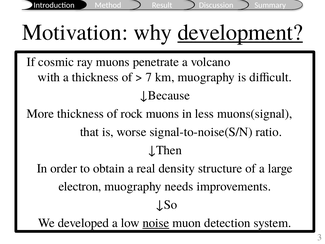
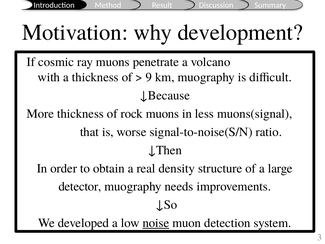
development underline: present -> none
7: 7 -> 9
electron: electron -> detector
